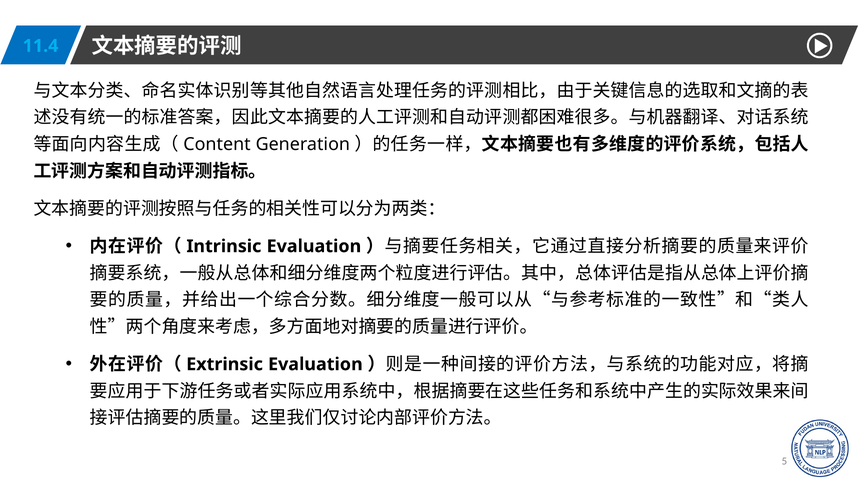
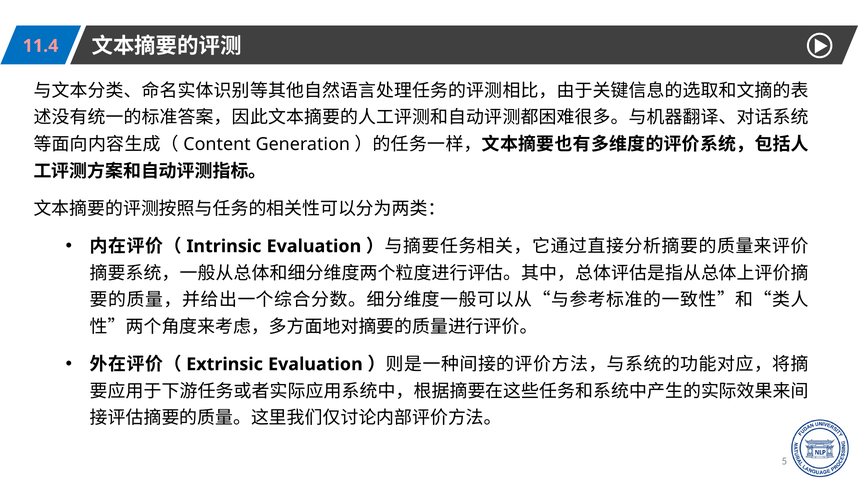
11.4 colour: light blue -> pink
